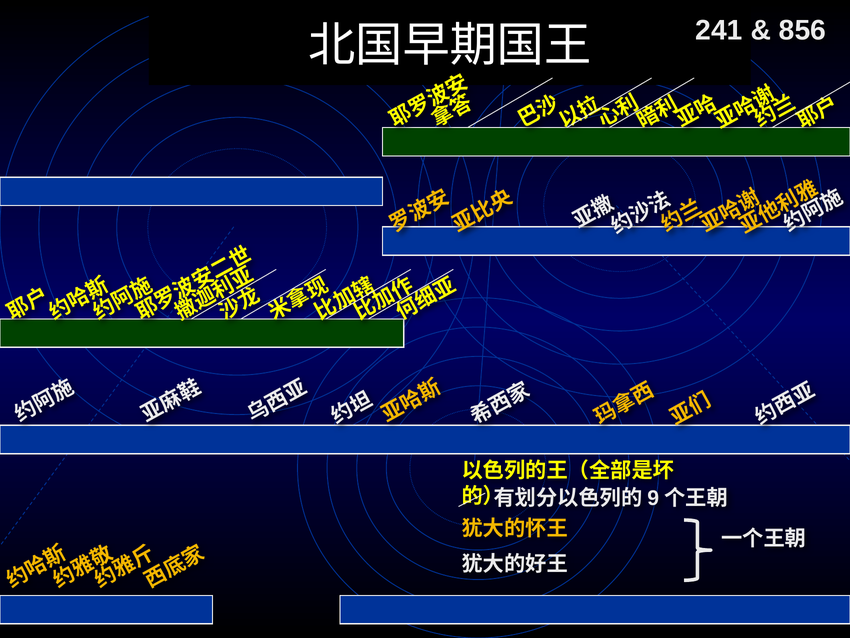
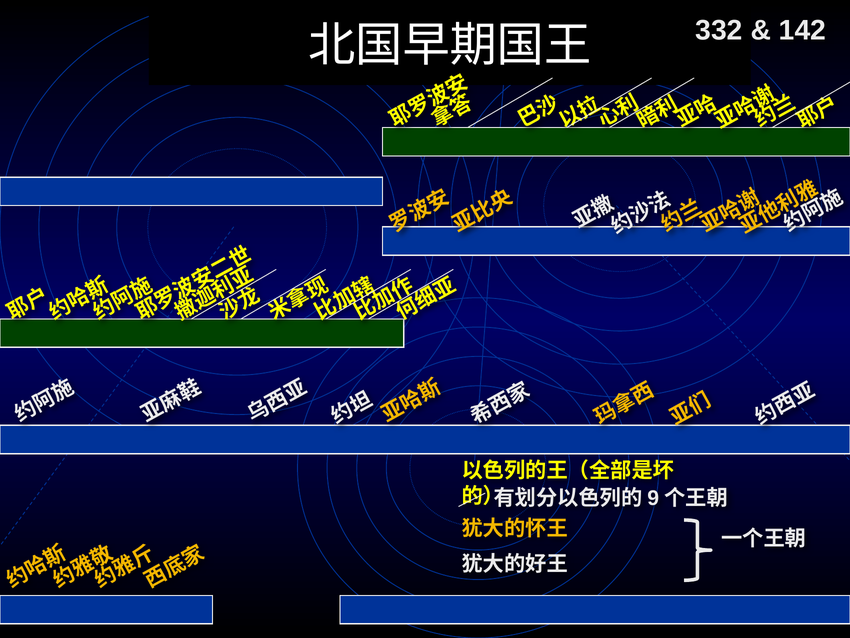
241: 241 -> 332
856: 856 -> 142
